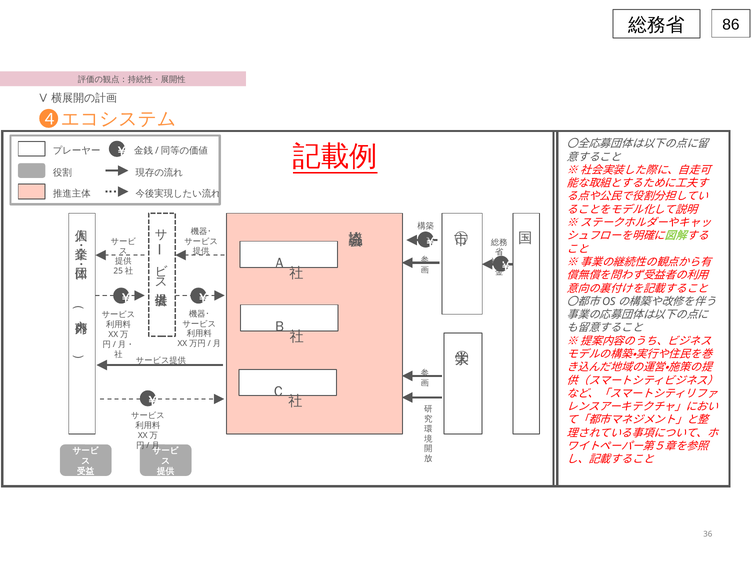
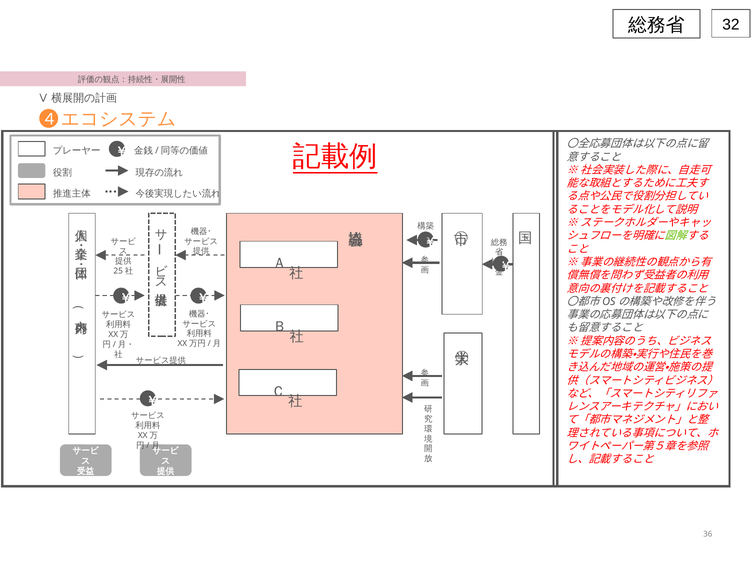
86: 86 -> 32
